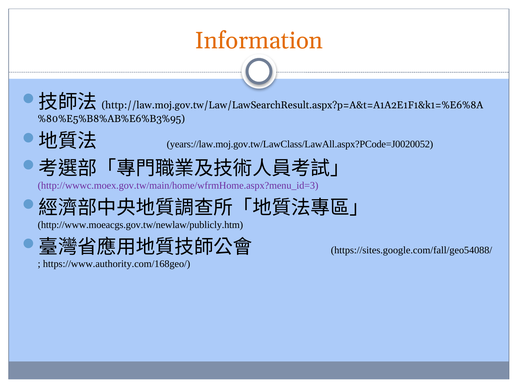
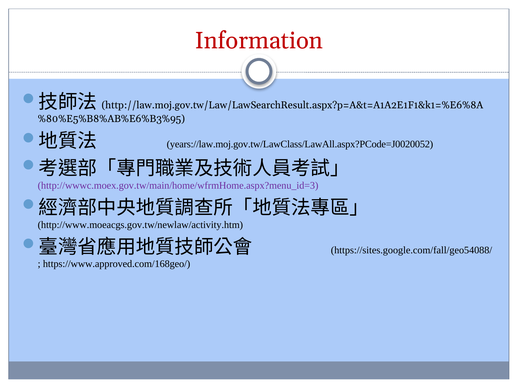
Information colour: orange -> red
http://www.moeacgs.gov.tw/newlaw/publicly.htm: http://www.moeacgs.gov.tw/newlaw/publicly.htm -> http://www.moeacgs.gov.tw/newlaw/activity.htm
https://www.authority.com/168geo/: https://www.authority.com/168geo/ -> https://www.approved.com/168geo/
